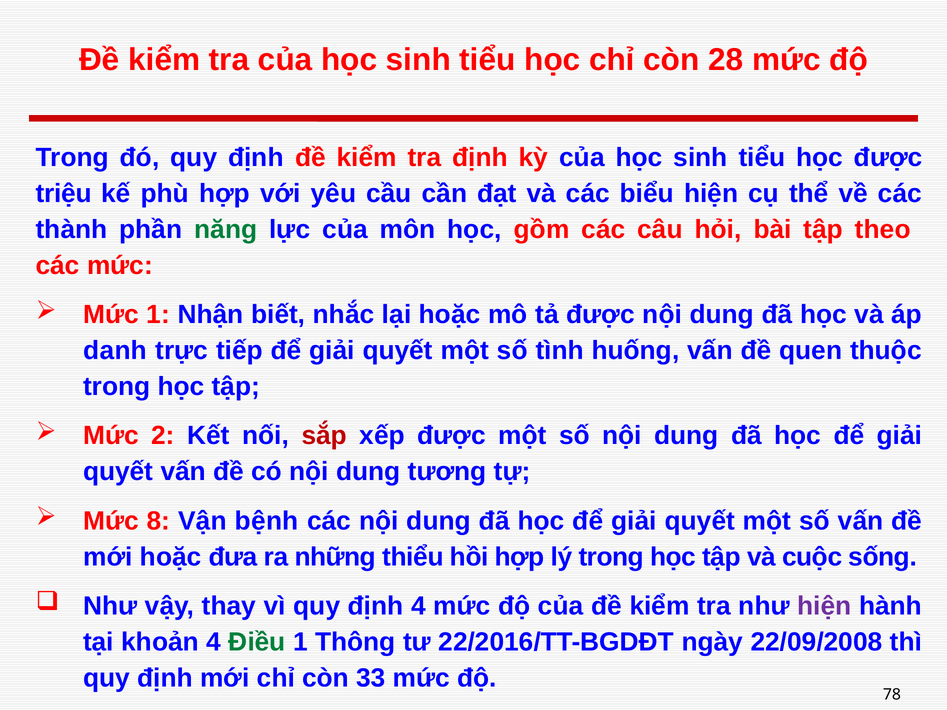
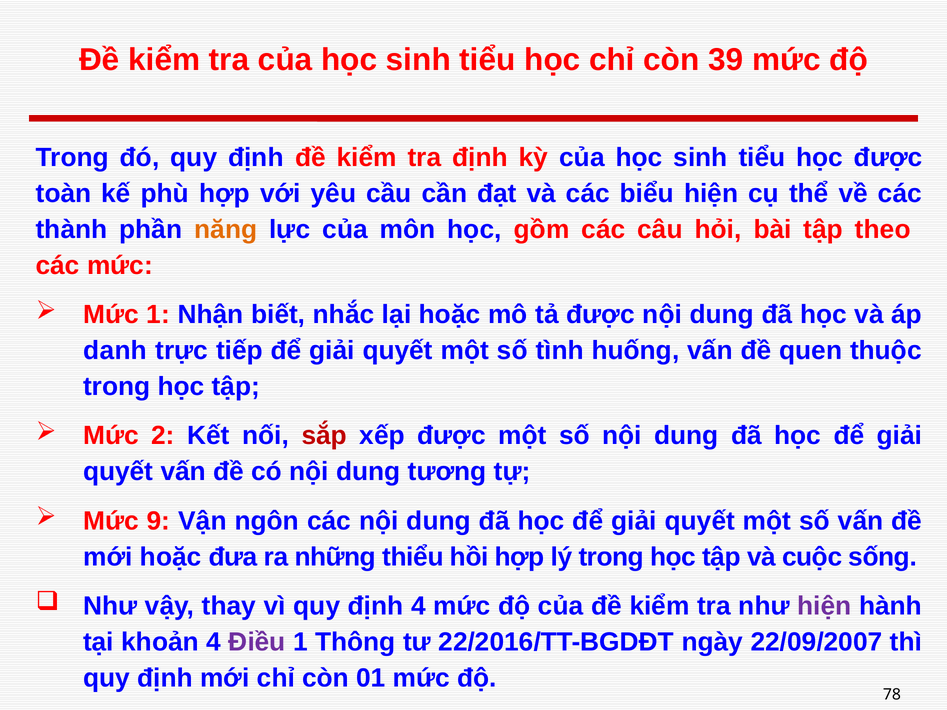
28: 28 -> 39
triệu: triệu -> toàn
năng colour: green -> orange
8: 8 -> 9
bệnh: bệnh -> ngôn
Điều colour: green -> purple
22/09/2008: 22/09/2008 -> 22/09/2007
33: 33 -> 01
